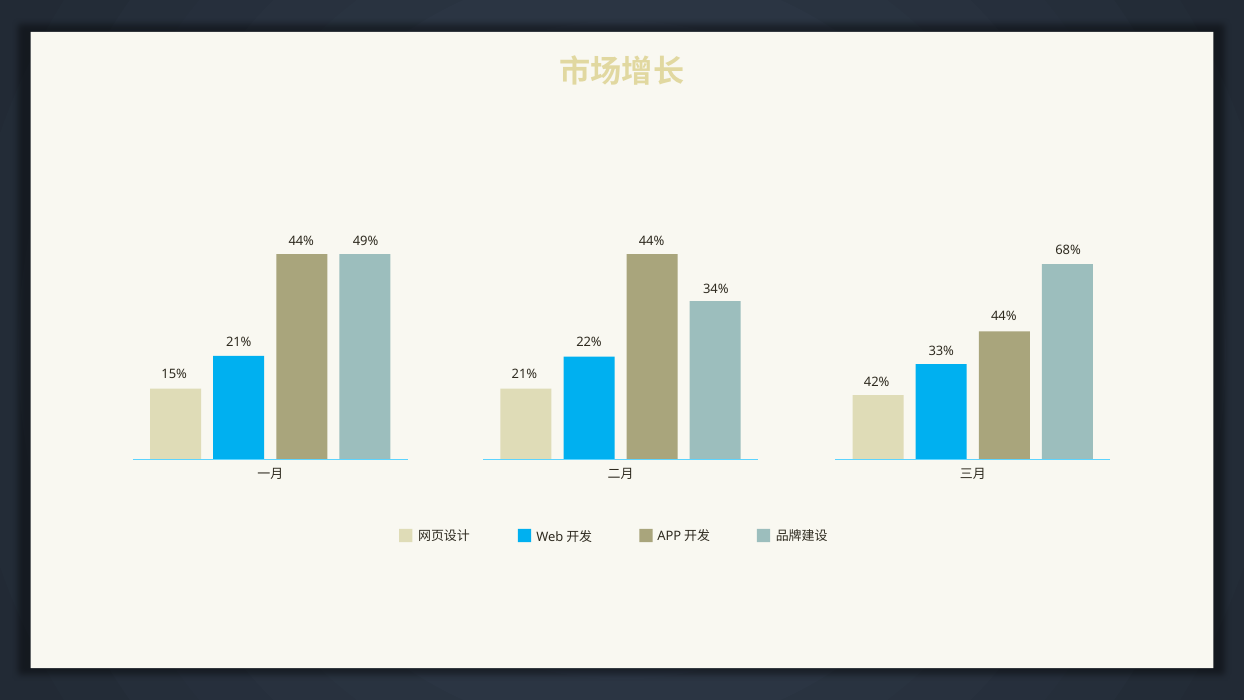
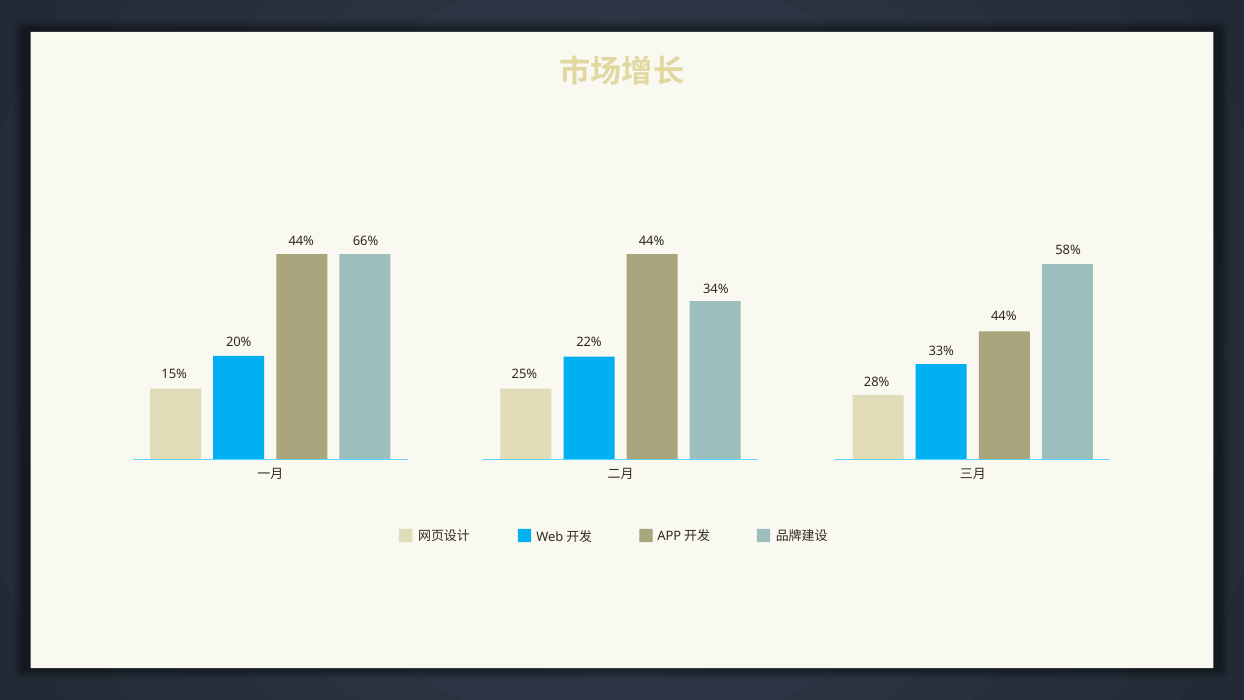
49%: 49% -> 66%
68%: 68% -> 58%
21% at (239, 342): 21% -> 20%
21% at (524, 375): 21% -> 25%
42%: 42% -> 28%
